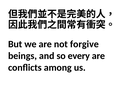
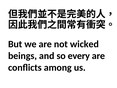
forgive: forgive -> wicked
